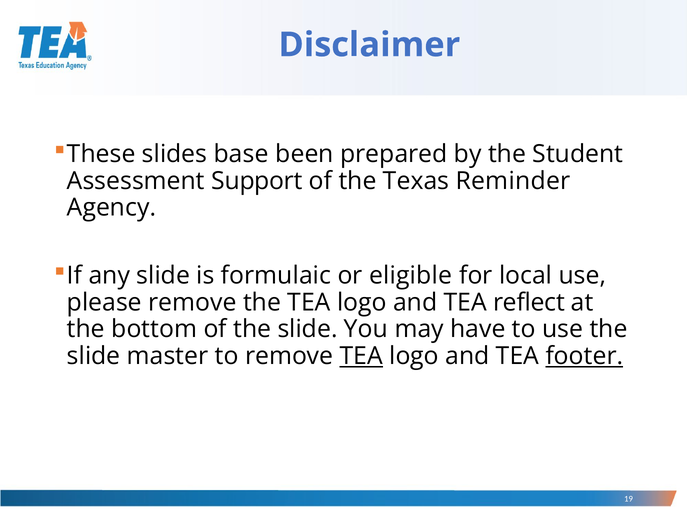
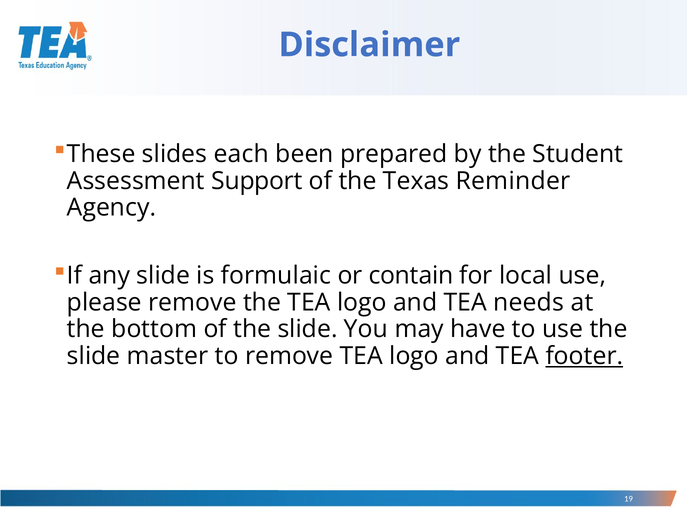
base: base -> each
eligible: eligible -> contain
reflect: reflect -> needs
TEA at (361, 356) underline: present -> none
